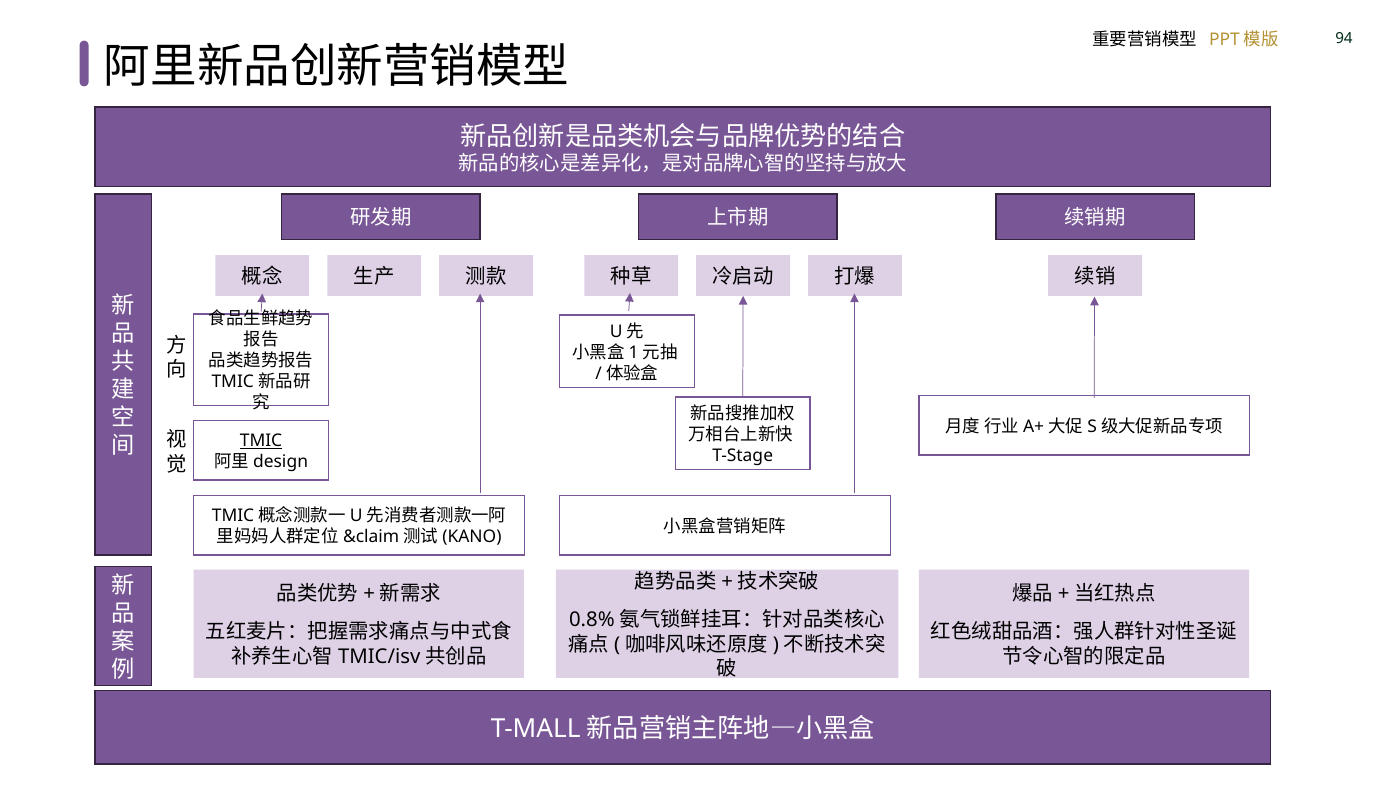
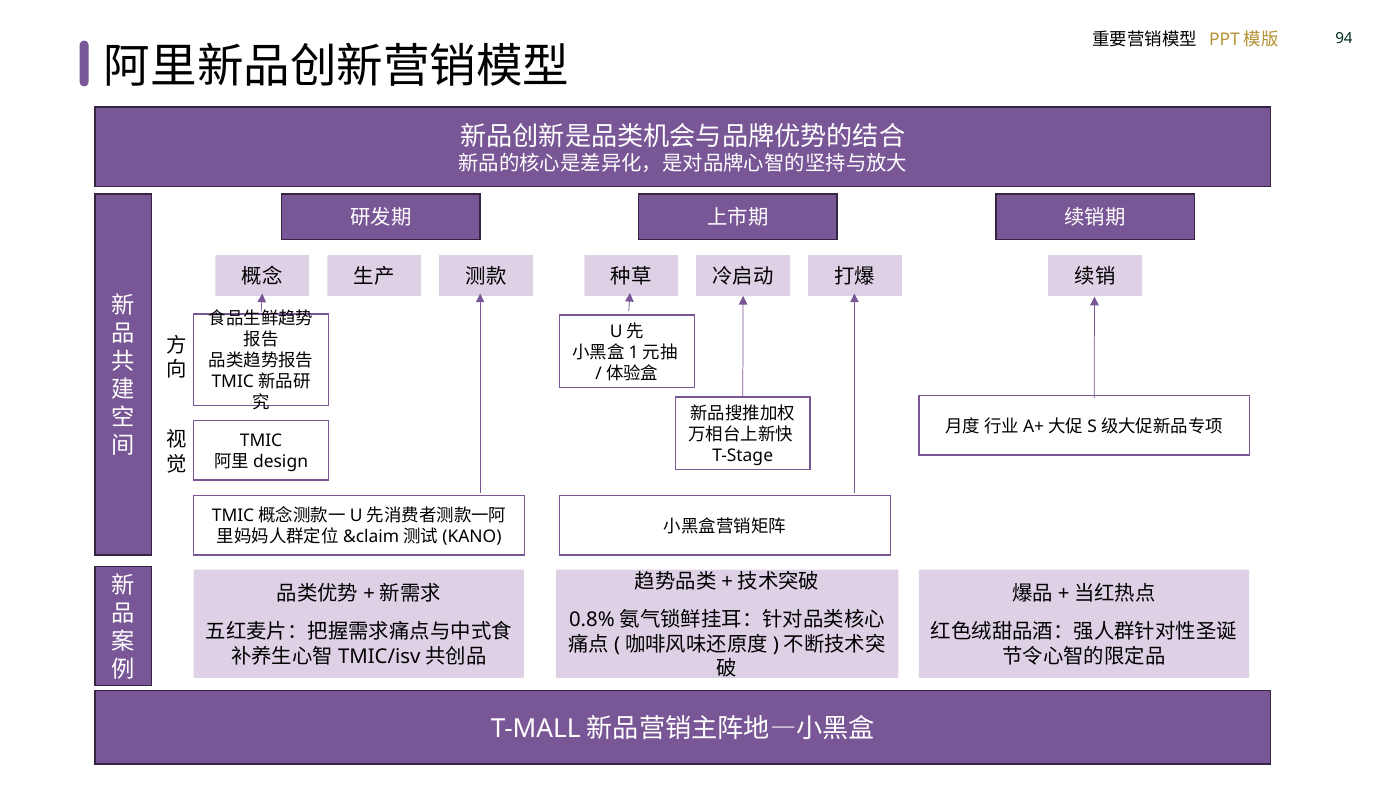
TMIC underline: present -> none
